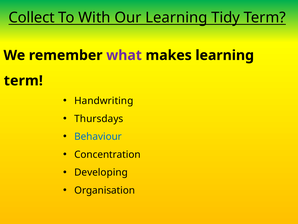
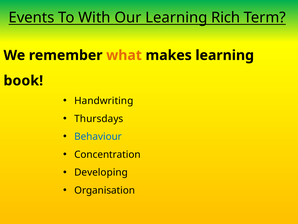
Collect: Collect -> Events
Tidy: Tidy -> Rich
what colour: purple -> orange
term at (23, 81): term -> book
